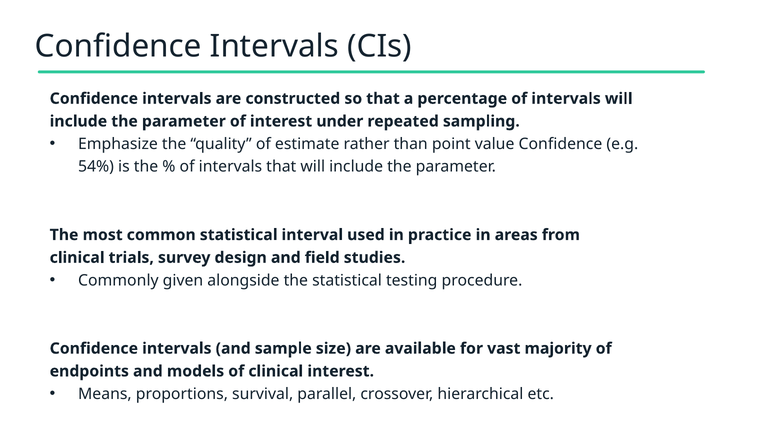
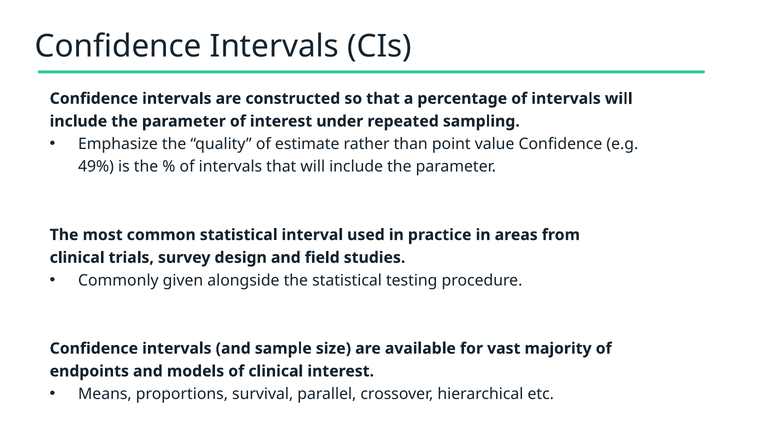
54%: 54% -> 49%
